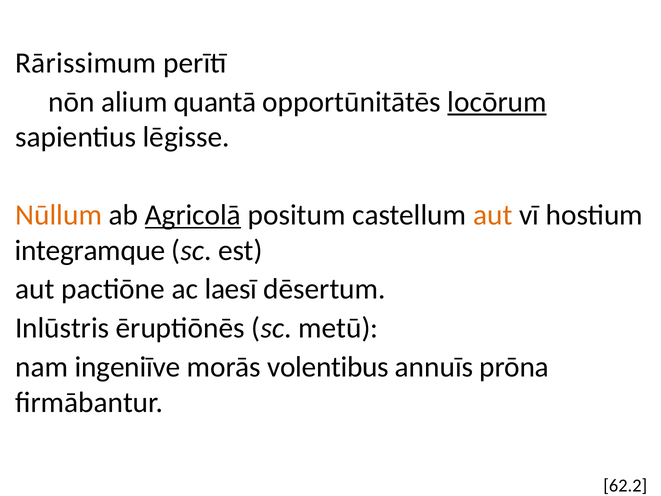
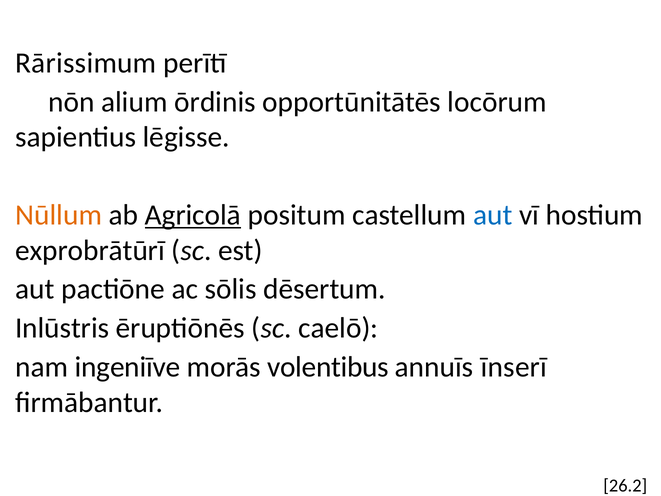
quantā: quantā -> ōrdinis
locōrum underline: present -> none
aut at (493, 215) colour: orange -> blue
integramque: integramque -> exprobrātūrī
laesī: laesī -> sōlis
metū: metū -> caelō
prōna: prōna -> īnserī
62.2: 62.2 -> 26.2
